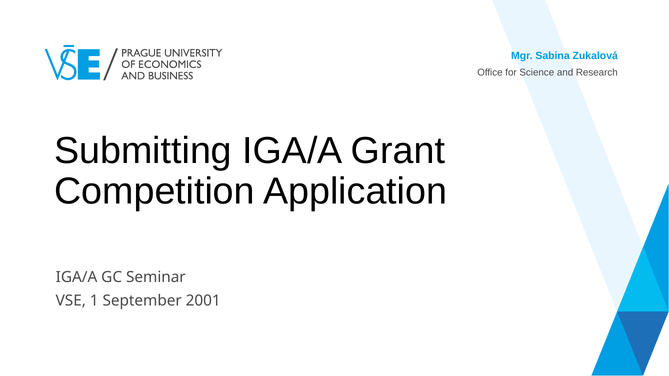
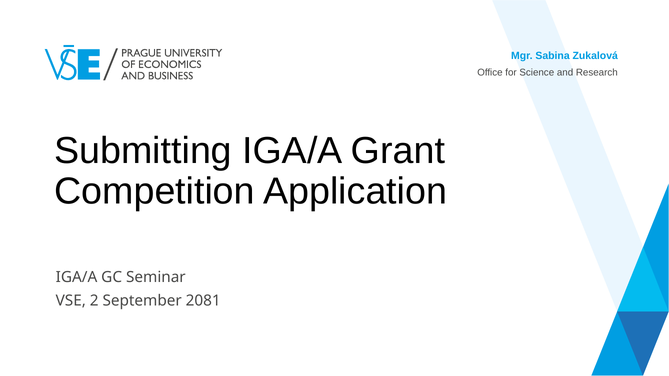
1: 1 -> 2
2001: 2001 -> 2081
